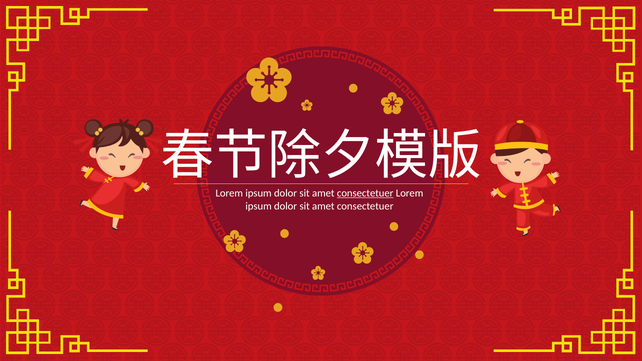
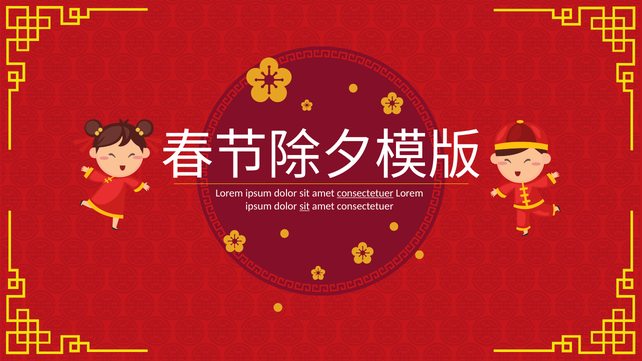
sit at (305, 206) underline: none -> present
